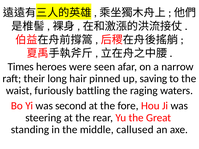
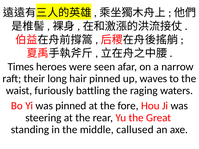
saving: saving -> waves
was second: second -> pinned
